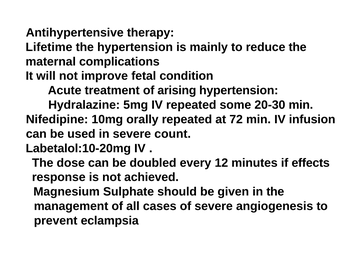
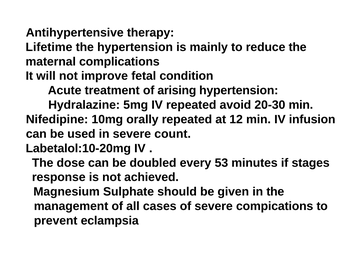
some: some -> avoid
72: 72 -> 12
12: 12 -> 53
effects: effects -> stages
angiogenesis: angiogenesis -> compications
